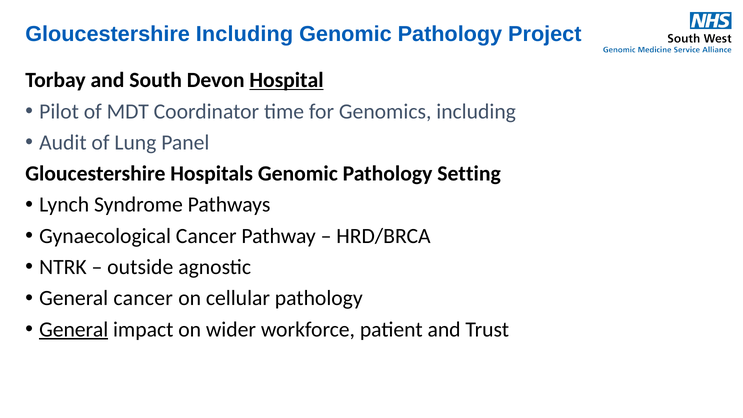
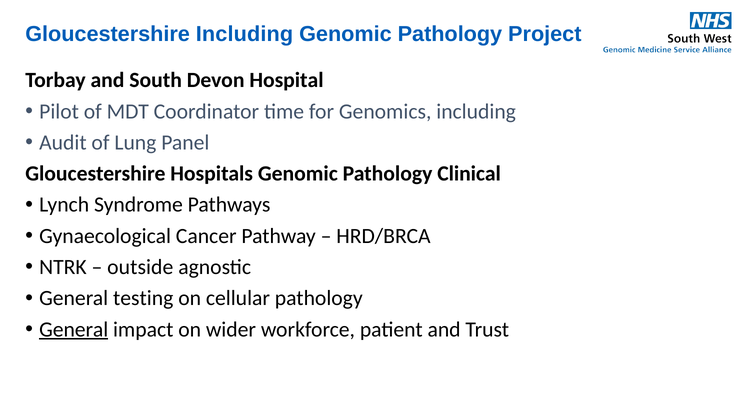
Hospital underline: present -> none
Setting: Setting -> Clinical
General cancer: cancer -> testing
